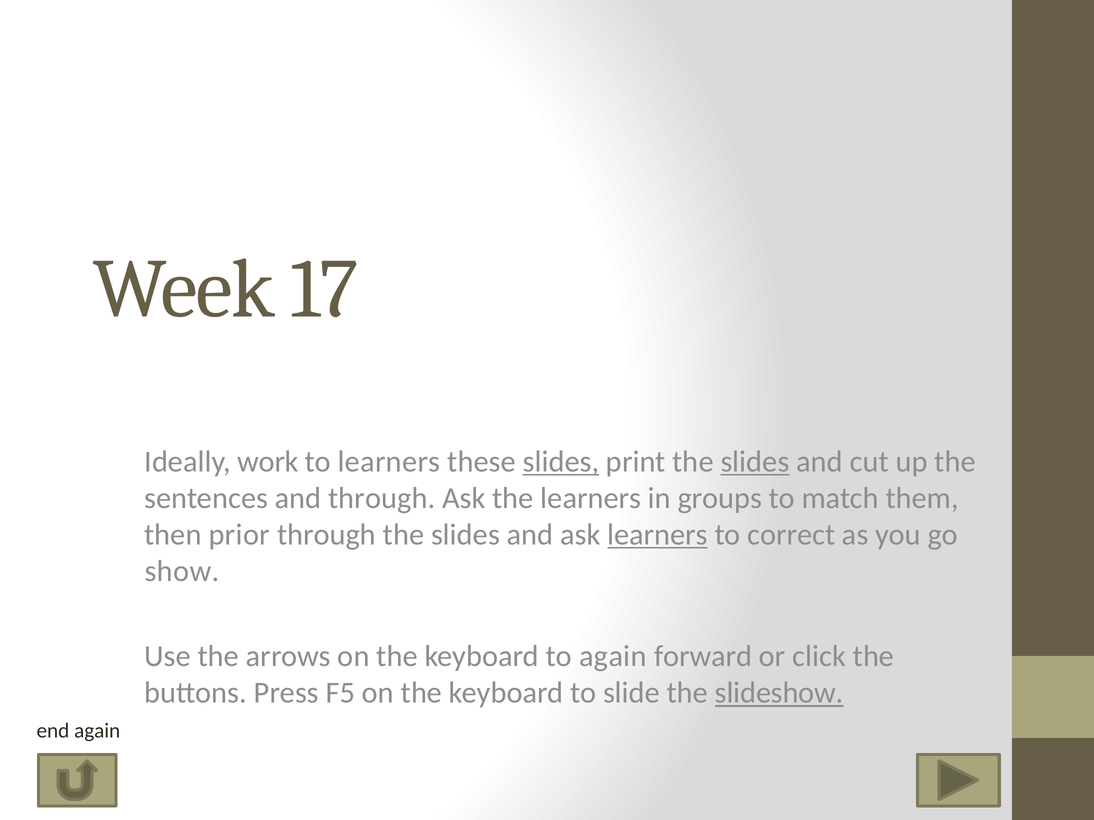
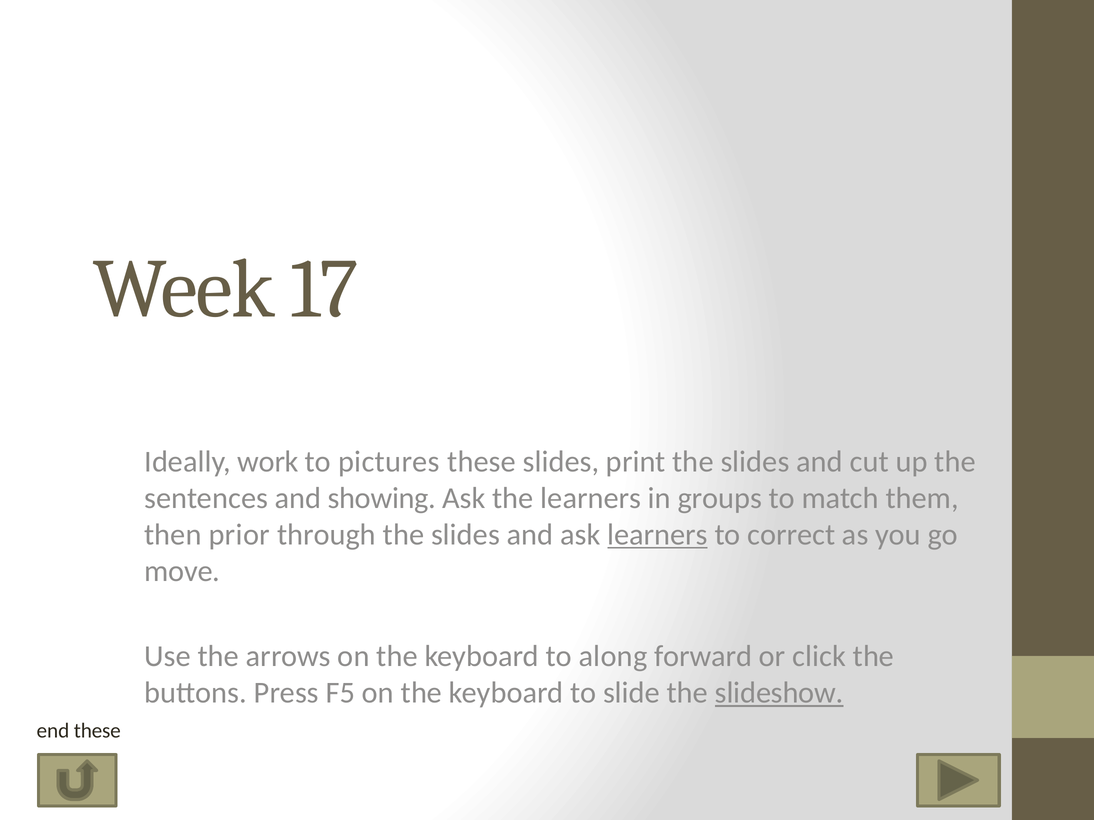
to learners: learners -> pictures
slides at (561, 462) underline: present -> none
slides at (755, 462) underline: present -> none
and through: through -> showing
show: show -> move
to again: again -> along
end again: again -> these
